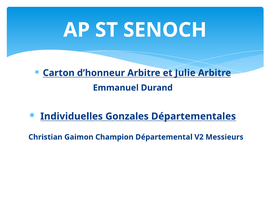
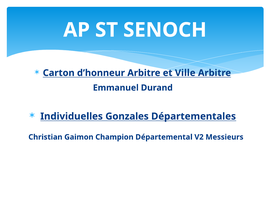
Julie: Julie -> Ville
